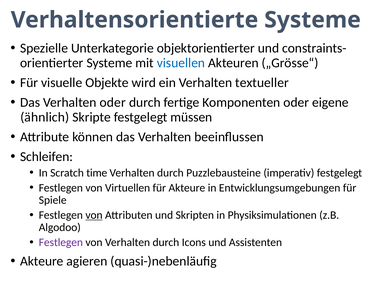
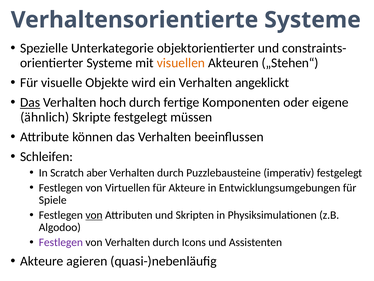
visuellen colour: blue -> orange
„Grösse“: „Grösse“ -> „Stehen“
textueller: textueller -> angeklickt
Das at (30, 102) underline: none -> present
Verhalten oder: oder -> hoch
time: time -> aber
